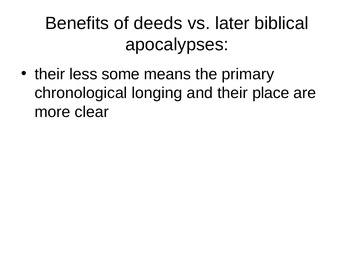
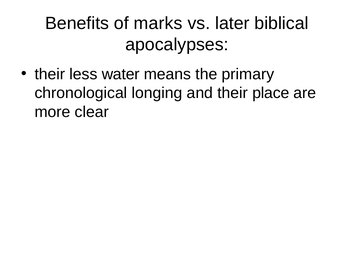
deeds: deeds -> marks
some: some -> water
